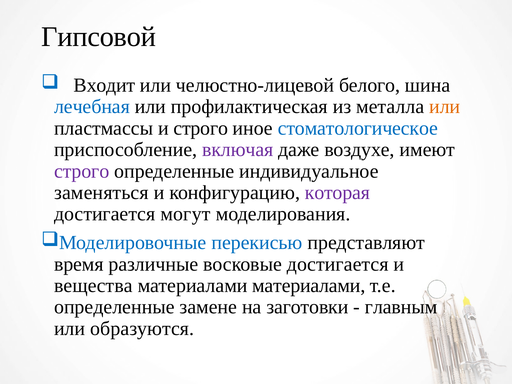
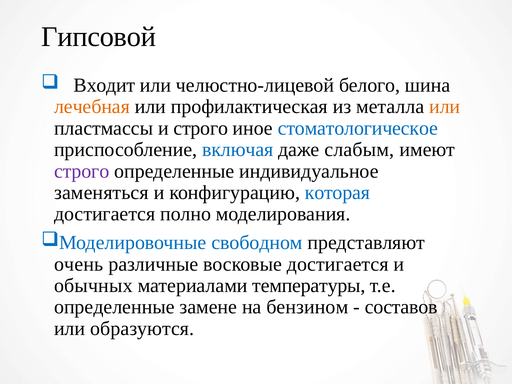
лечебная colour: blue -> orange
включая colour: purple -> blue
воздухе: воздухе -> слабым
которая colour: purple -> blue
могут: могут -> полно
перекисью: перекисью -> свободном
время: время -> очень
вещества: вещества -> обычных
материалами материалами: материалами -> температуры
заготовки: заготовки -> бензином
главным: главным -> составов
